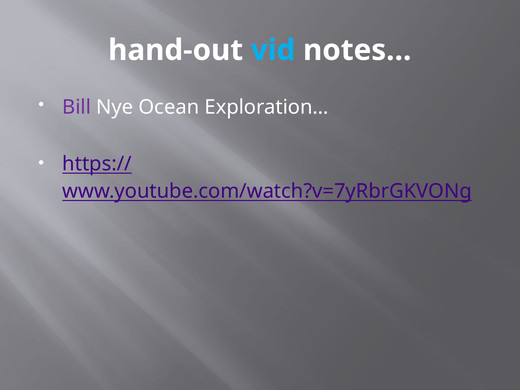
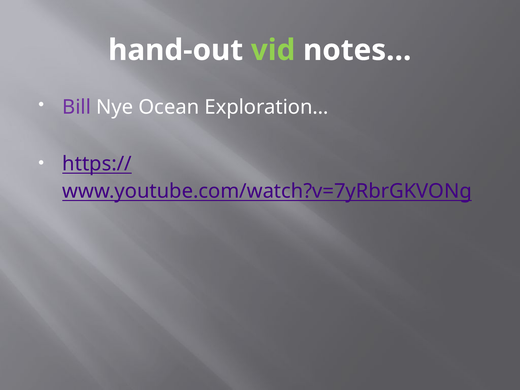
vid colour: light blue -> light green
